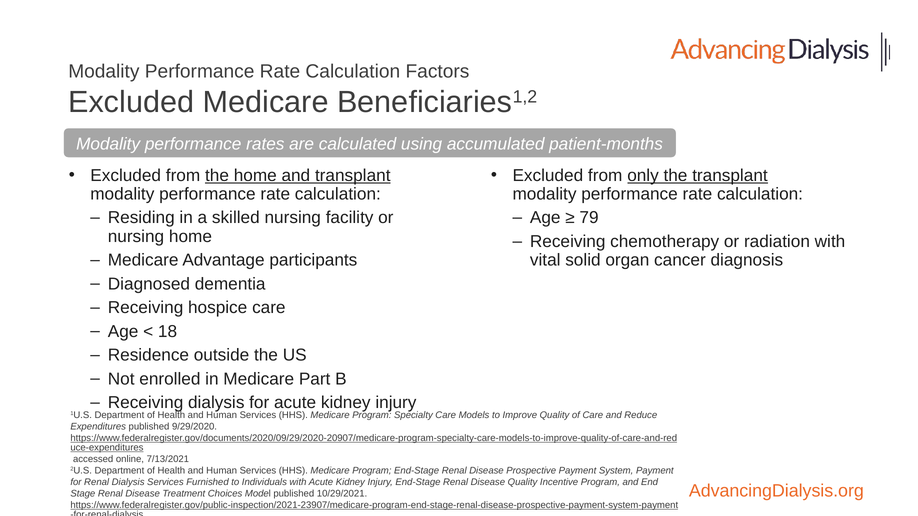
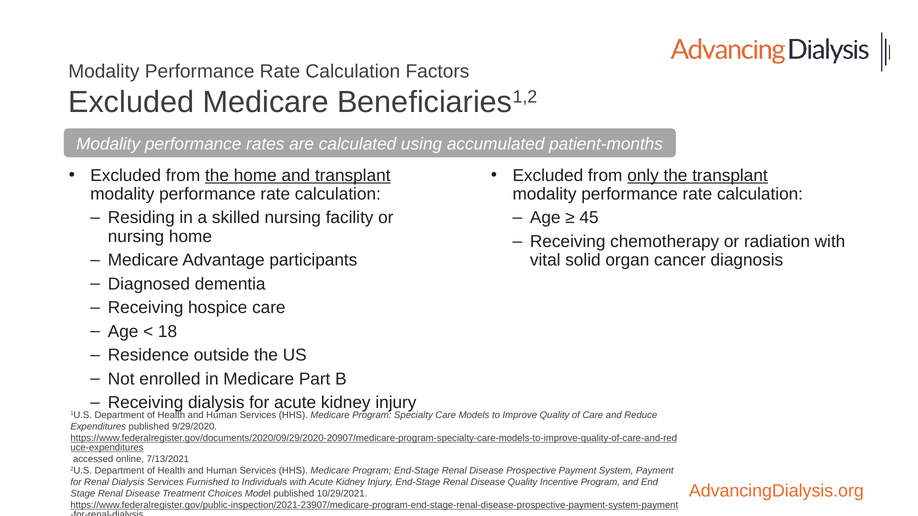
79: 79 -> 45
